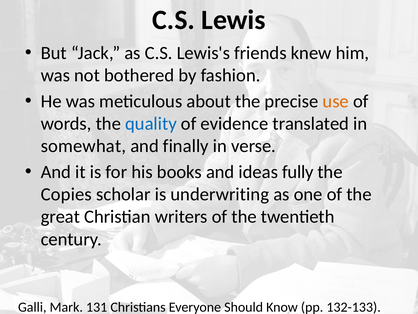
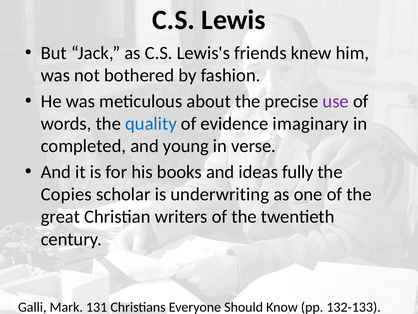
use colour: orange -> purple
translated: translated -> imaginary
somewhat: somewhat -> completed
finally: finally -> young
